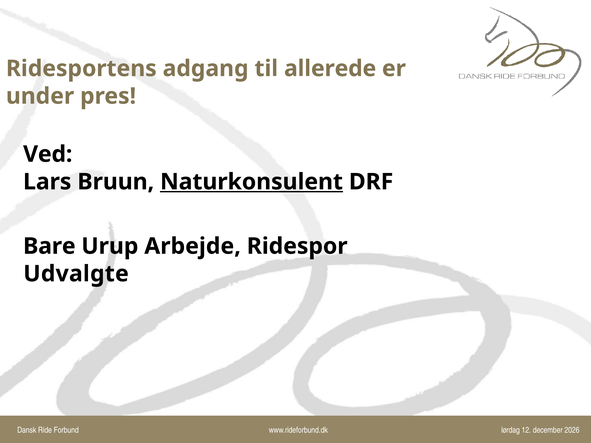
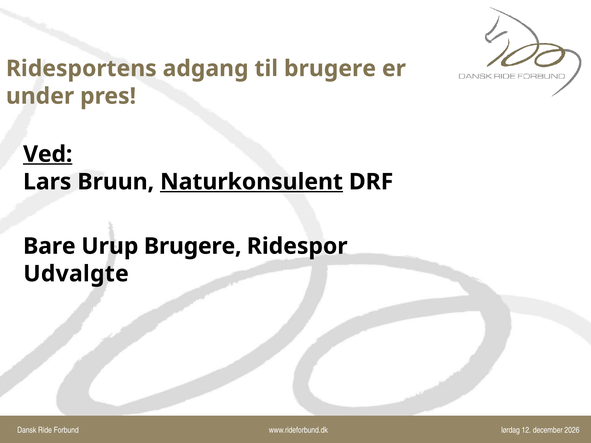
til allerede: allerede -> brugere
Ved underline: none -> present
Urup Arbejde: Arbejde -> Brugere
